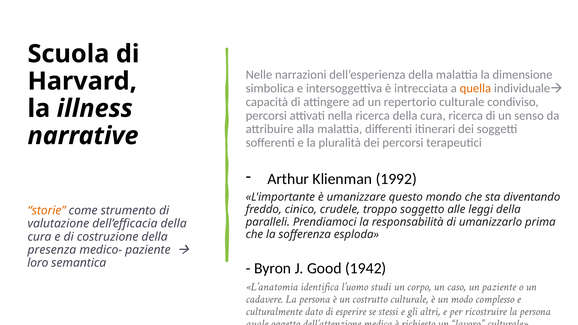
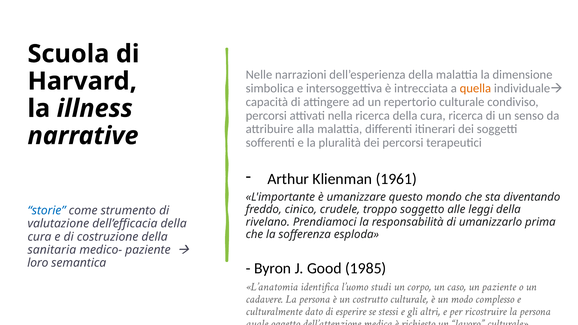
1992: 1992 -> 1961
storie colour: orange -> blue
paralleli: paralleli -> rivelano
presenza: presenza -> sanitaria
1942: 1942 -> 1985
